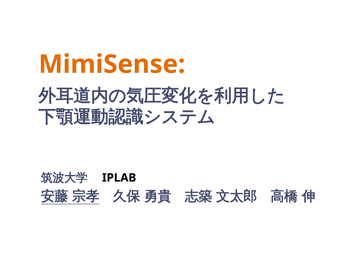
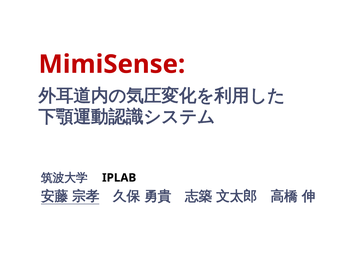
MimiSense colour: orange -> red
